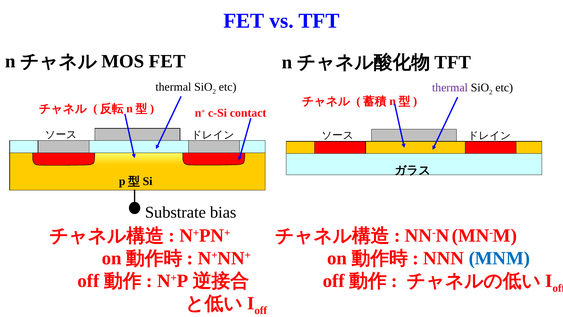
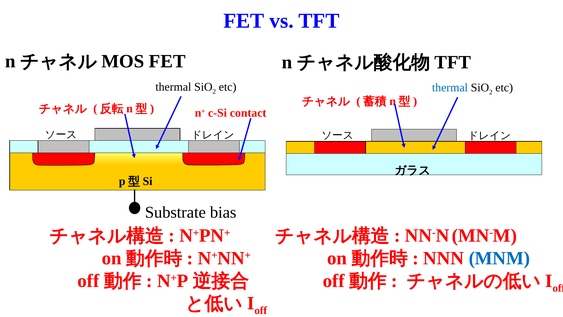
thermal at (450, 88) colour: purple -> blue
